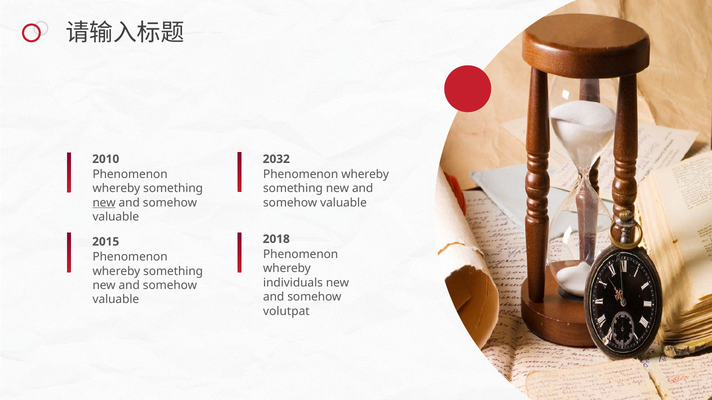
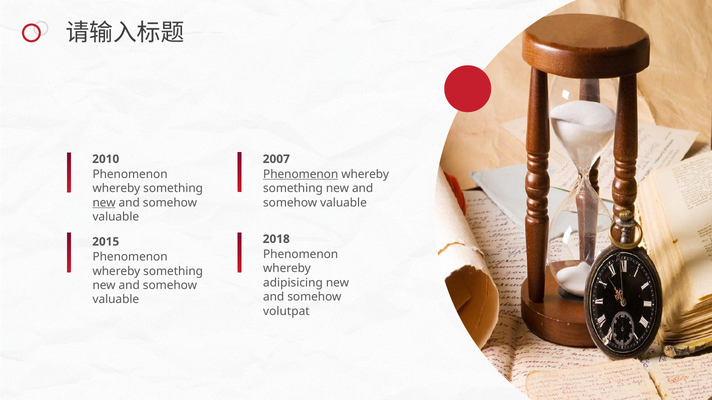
2032: 2032 -> 2007
Phenomenon at (301, 174) underline: none -> present
individuals: individuals -> adipisicing
